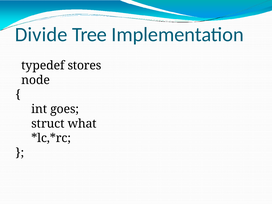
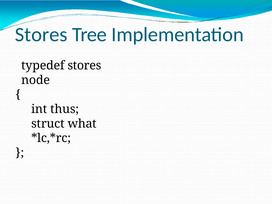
Divide at (41, 35): Divide -> Stores
goes: goes -> thus
